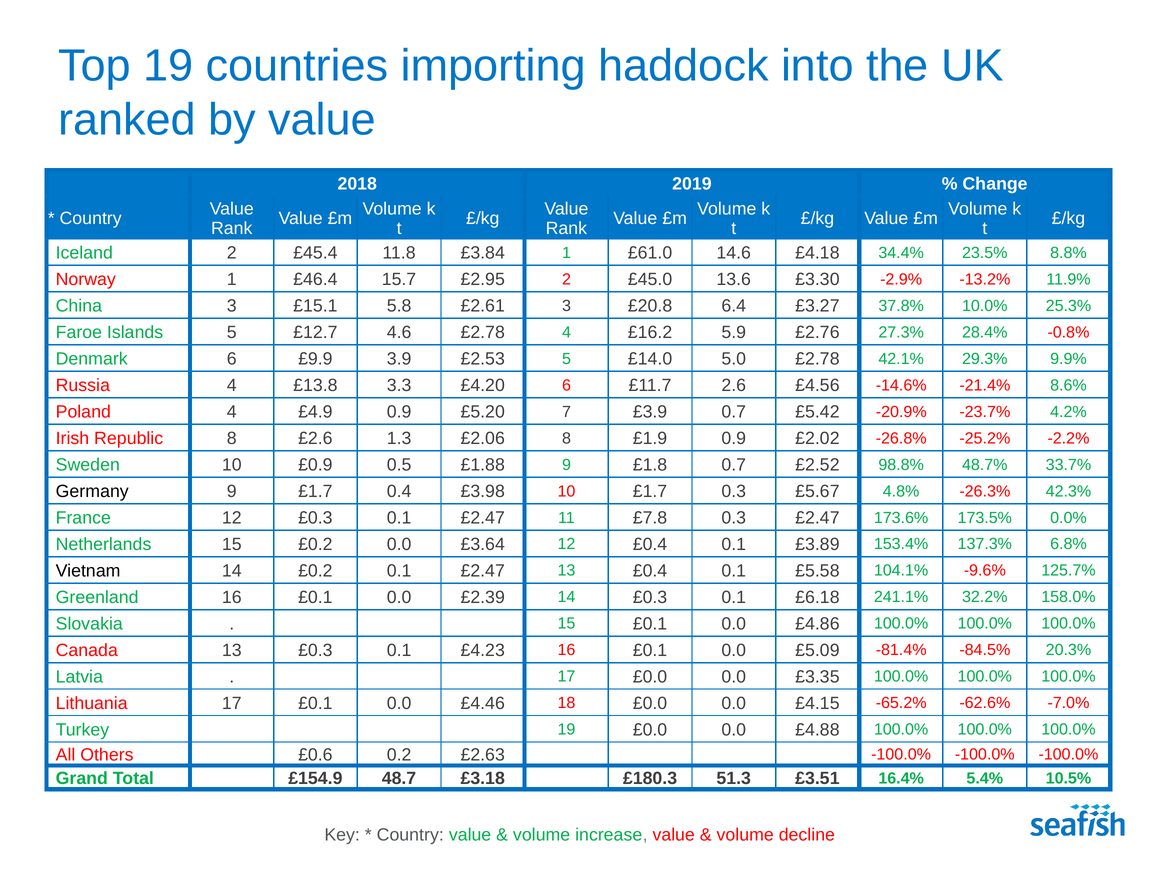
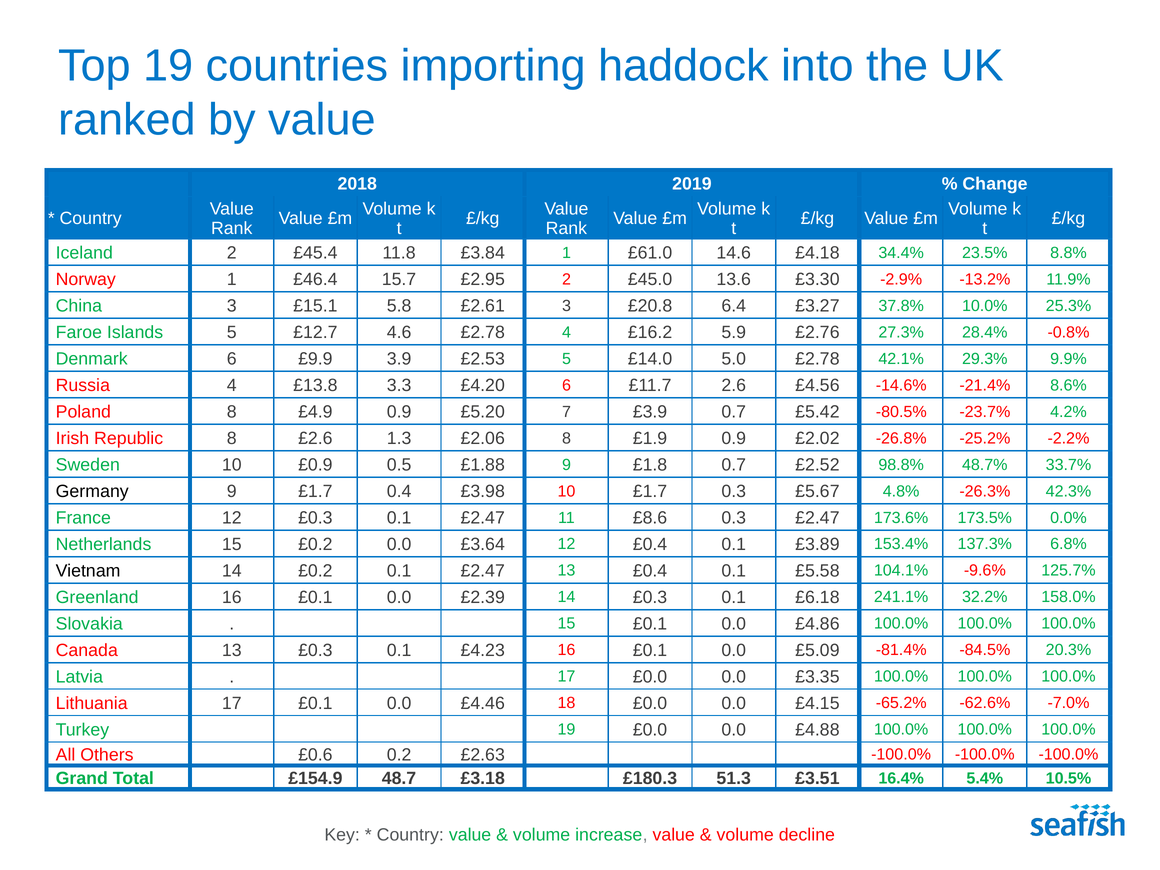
Poland 4: 4 -> 8
-20.9%: -20.9% -> -80.5%
£7.8: £7.8 -> £8.6
